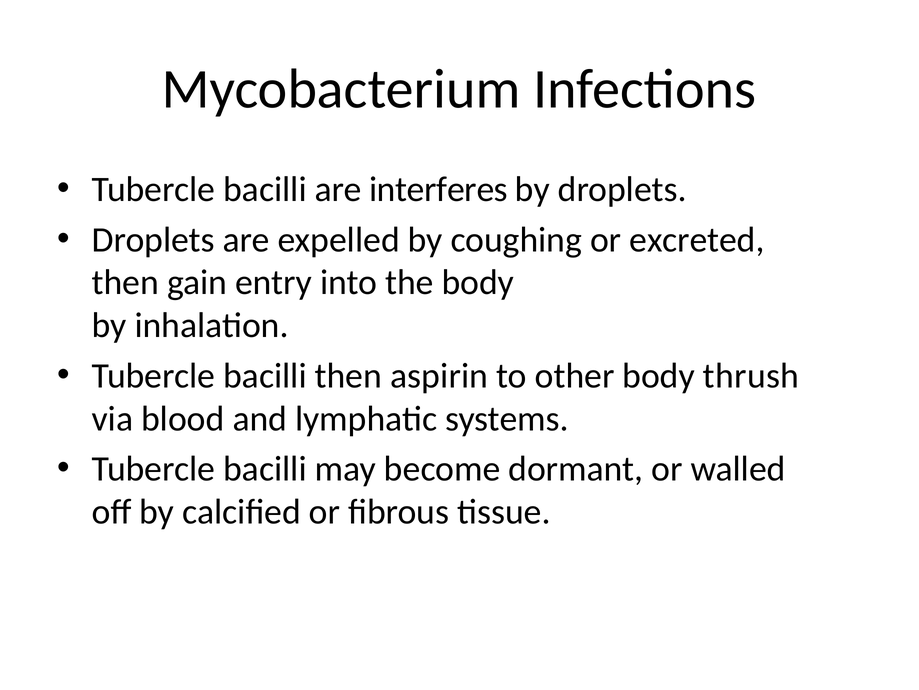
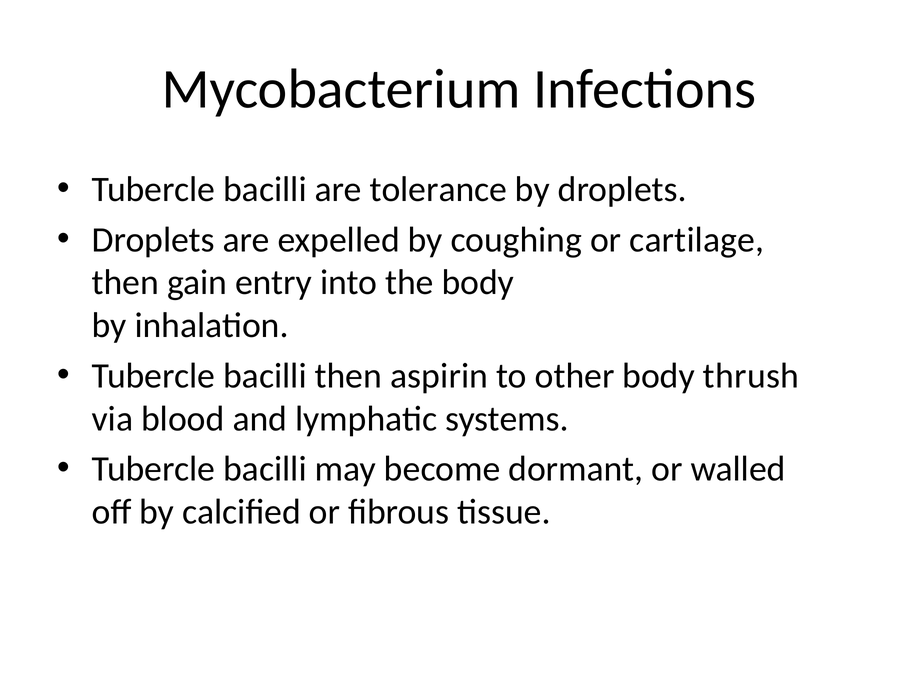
interferes: interferes -> tolerance
excreted: excreted -> cartilage
